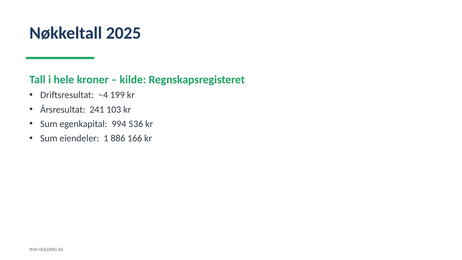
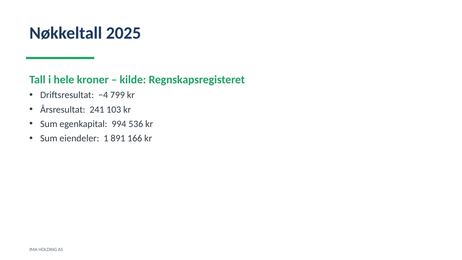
199: 199 -> 799
886: 886 -> 891
